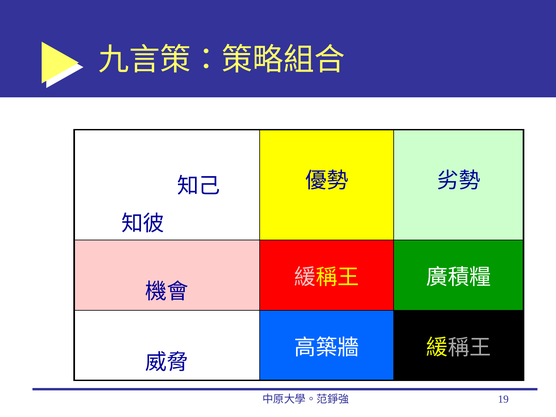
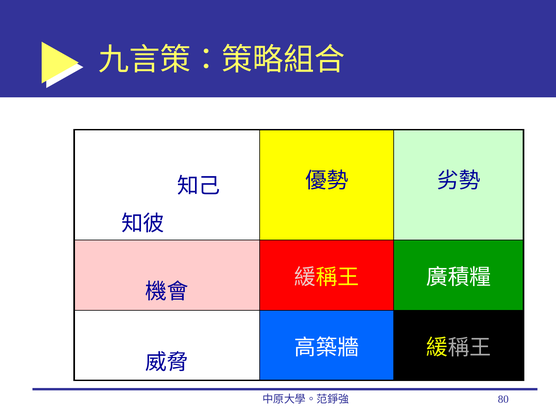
19: 19 -> 80
